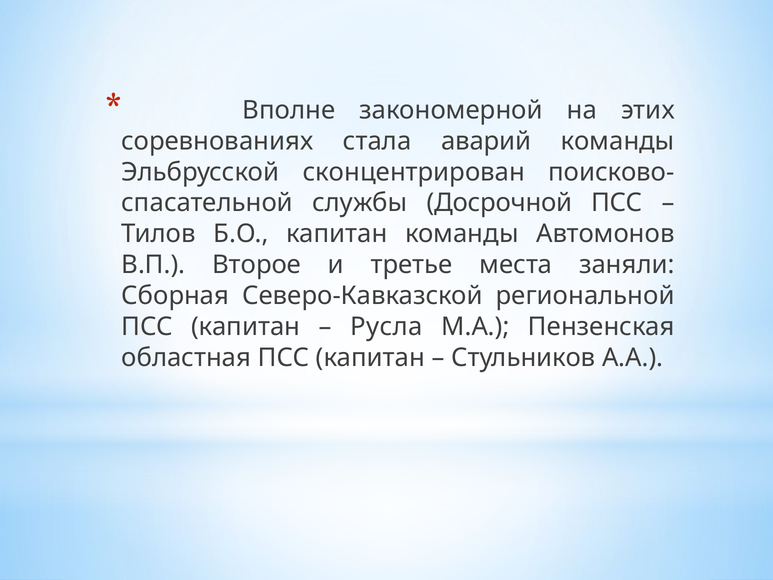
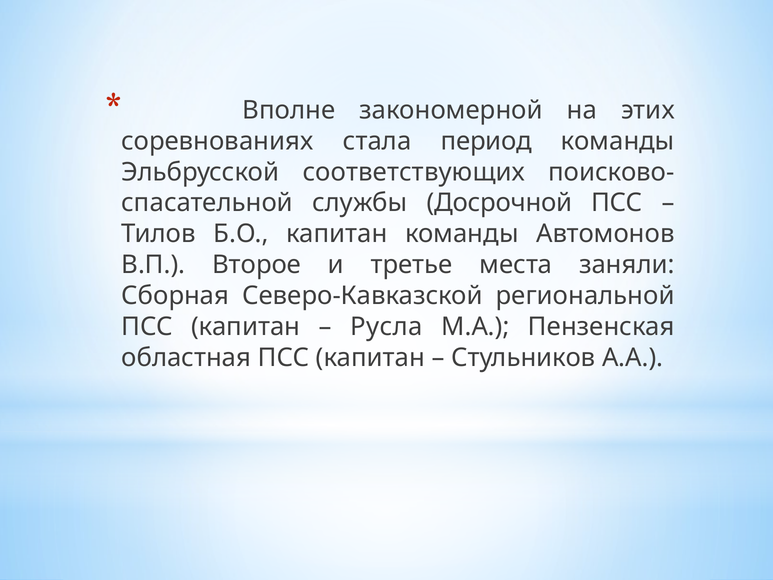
аварий: аварий -> период
сконцентрирован: сконцентрирован -> соответствующих
